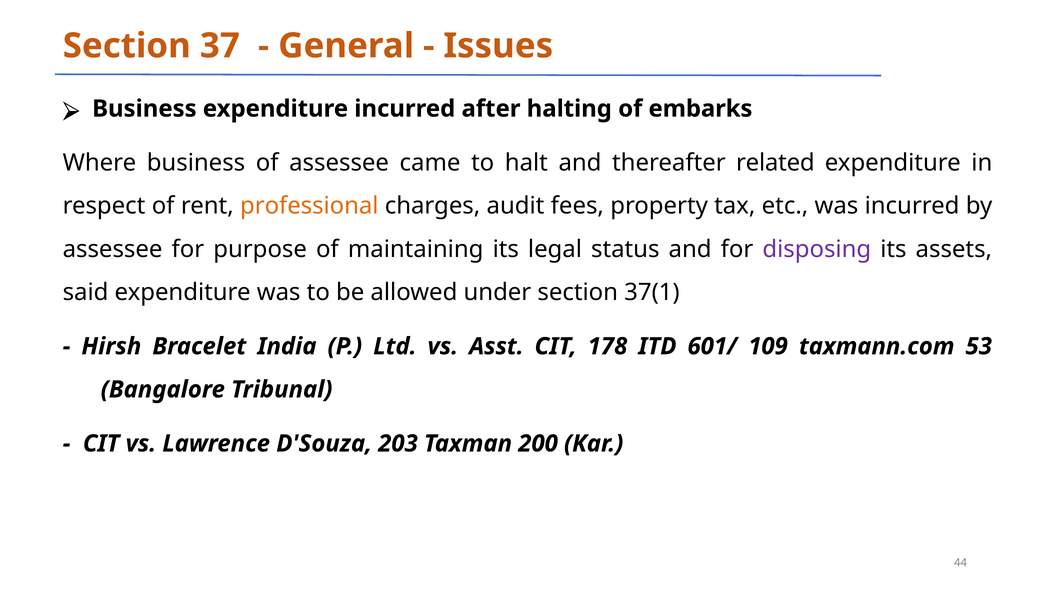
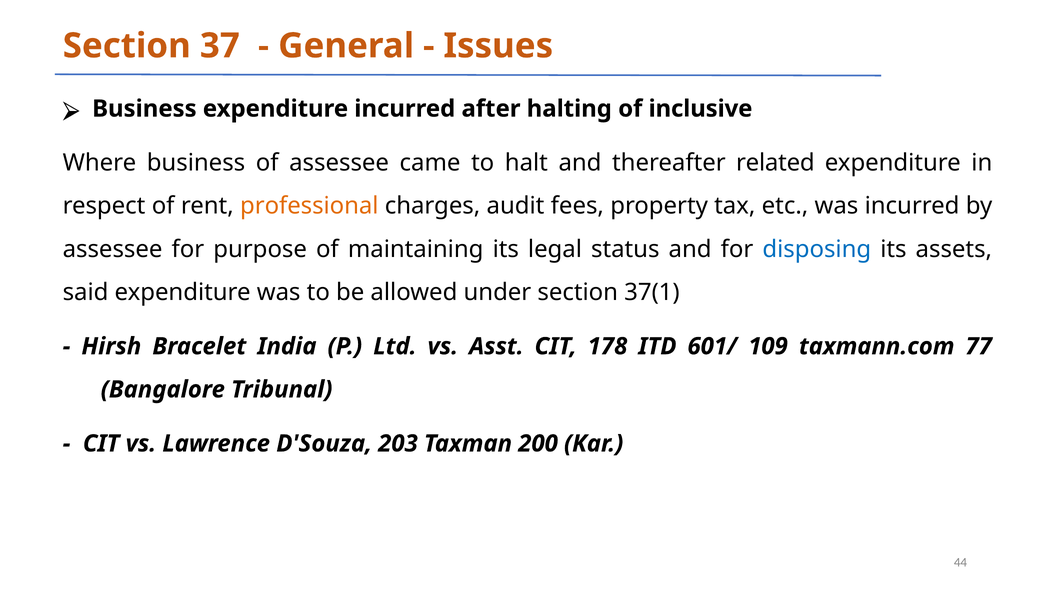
embarks: embarks -> inclusive
disposing colour: purple -> blue
53: 53 -> 77
